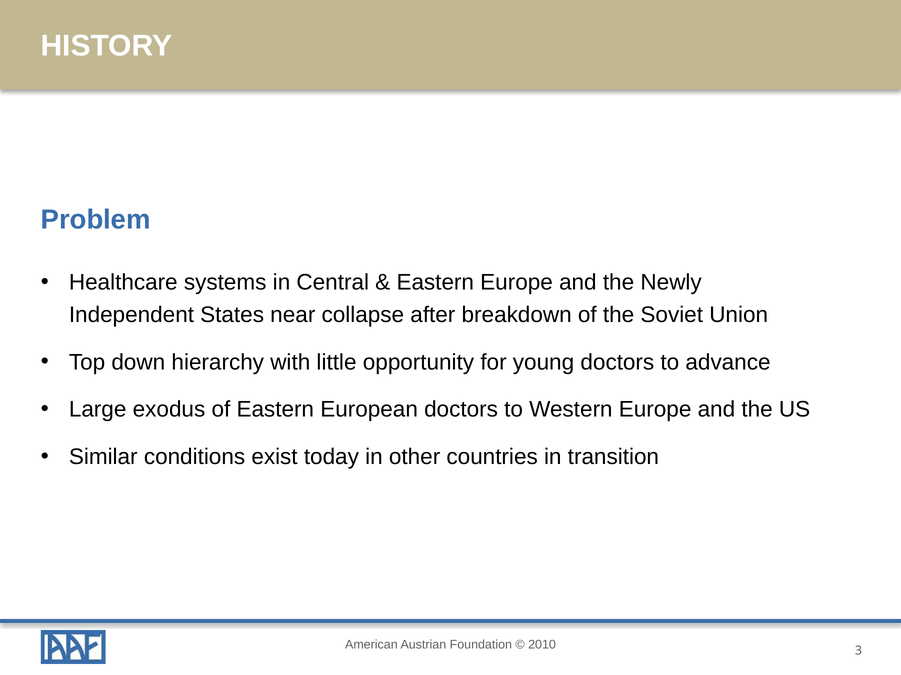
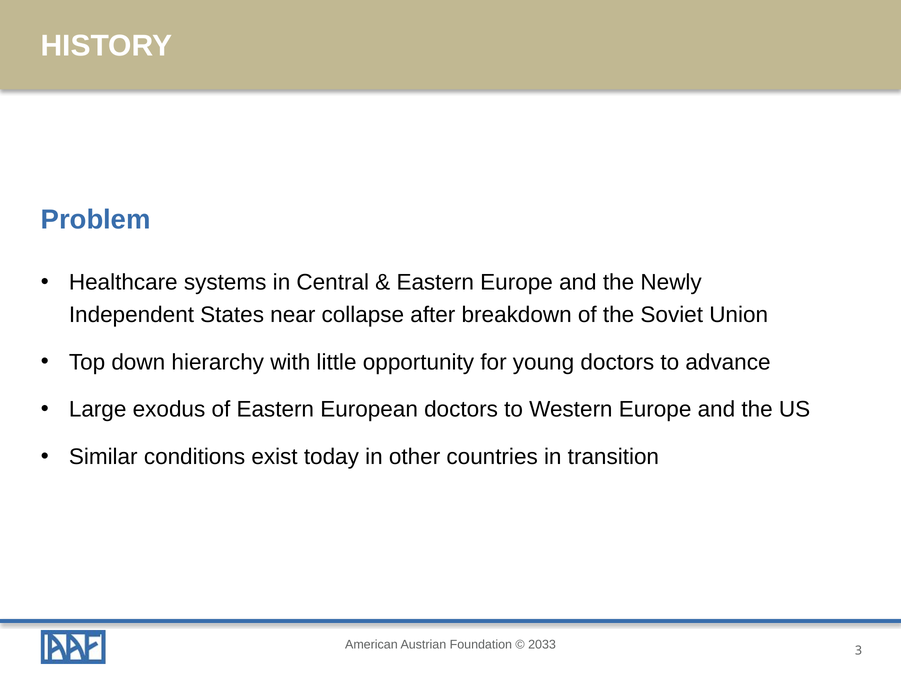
2010: 2010 -> 2033
